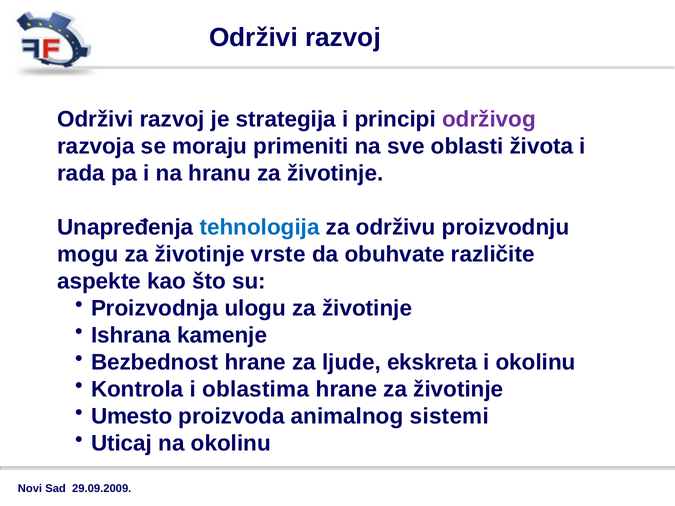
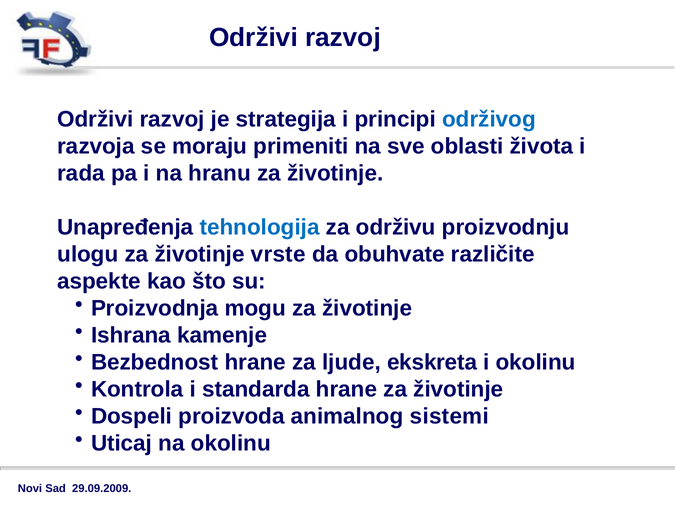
održivog colour: purple -> blue
mogu: mogu -> ulogu
ulogu: ulogu -> mogu
oblastima: oblastima -> standarda
Umesto: Umesto -> Dospeli
